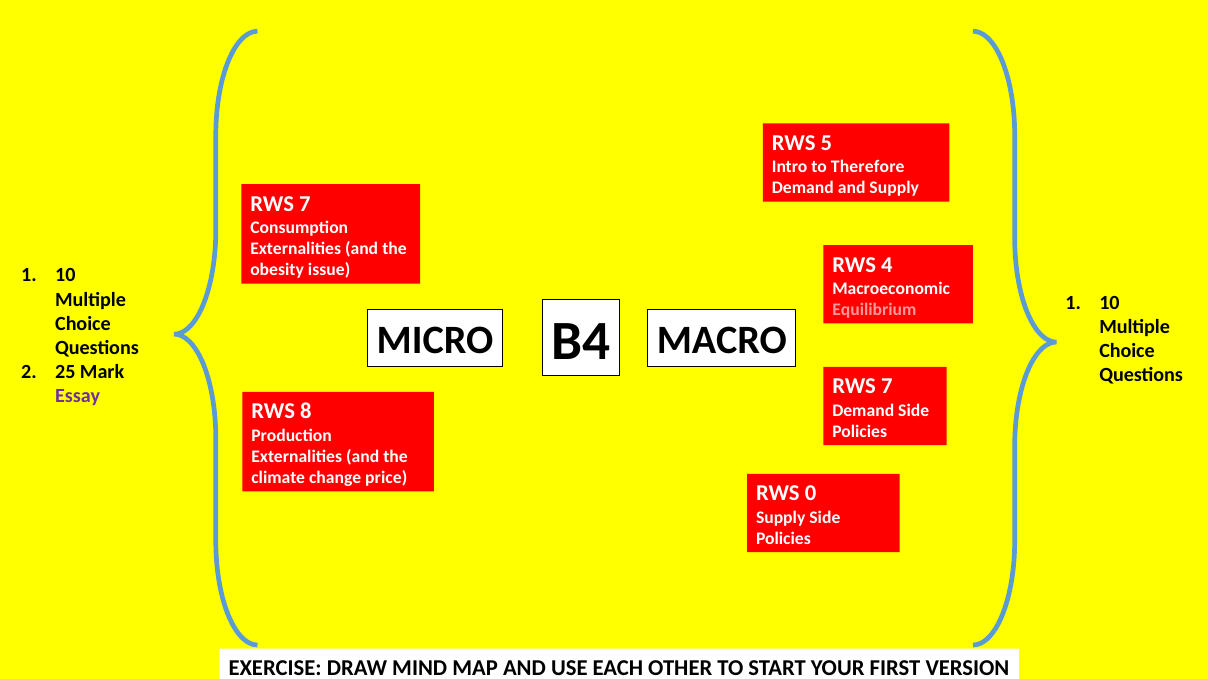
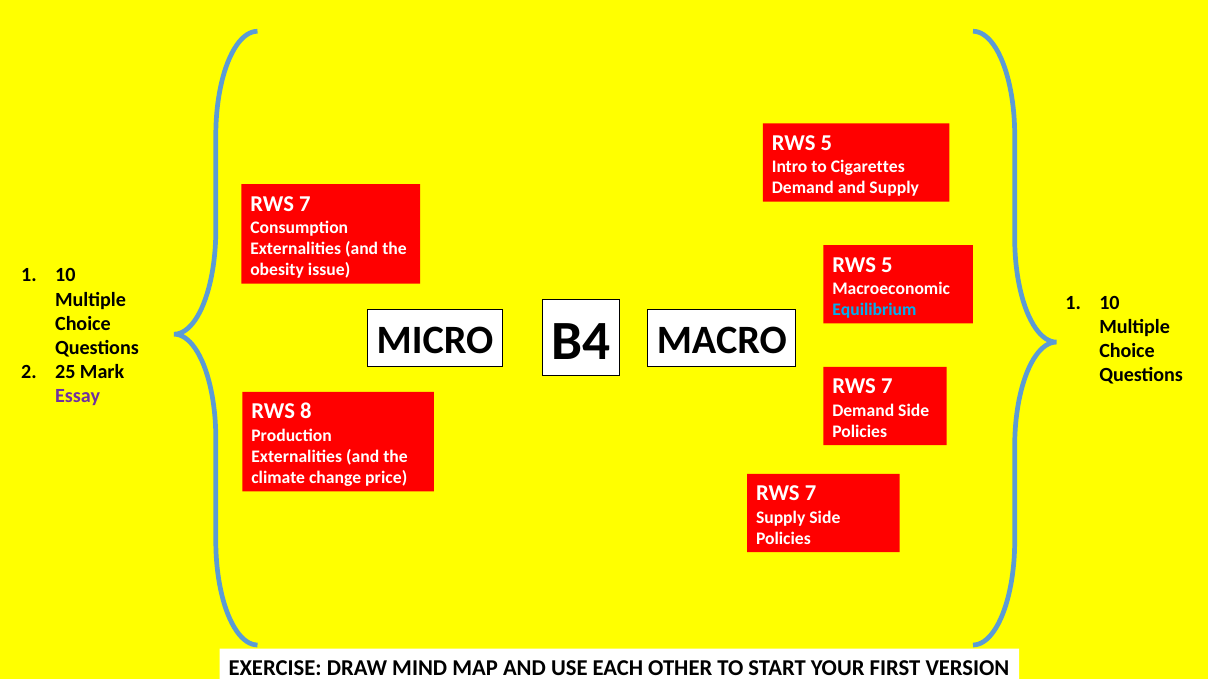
Therefore: Therefore -> Cigarettes
4 at (887, 265): 4 -> 5
Equilibrium colour: pink -> light blue
0 at (811, 494): 0 -> 7
